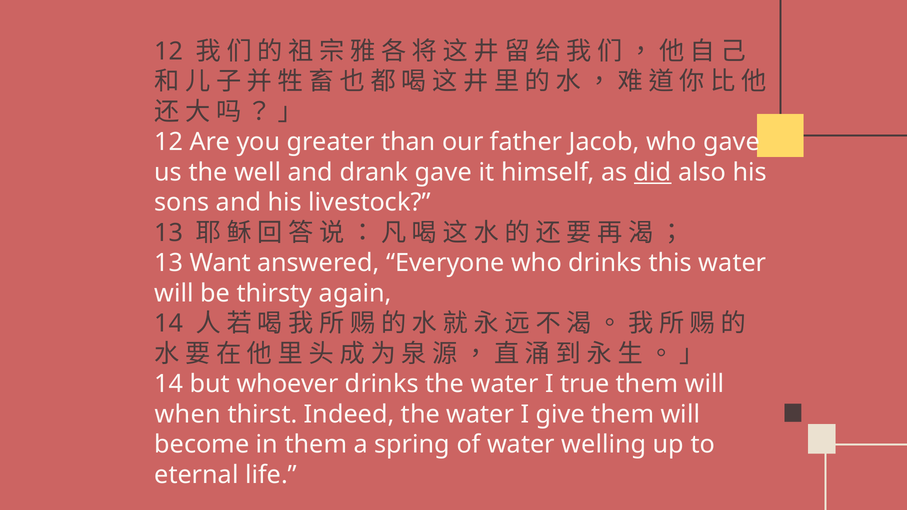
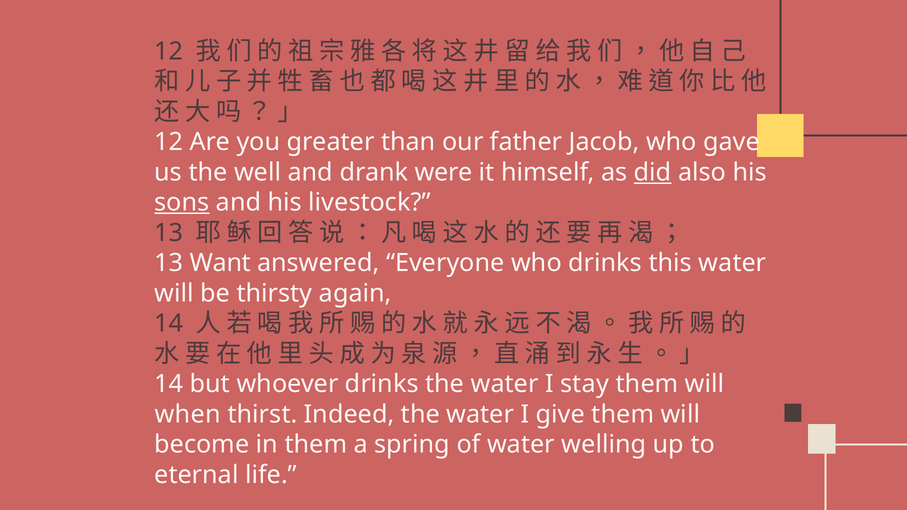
drank gave: gave -> were
sons underline: none -> present
true: true -> stay
